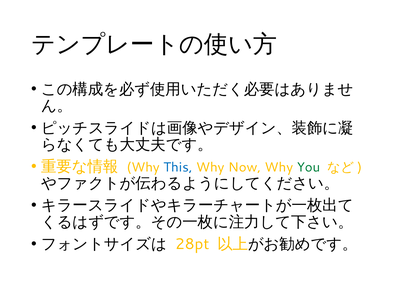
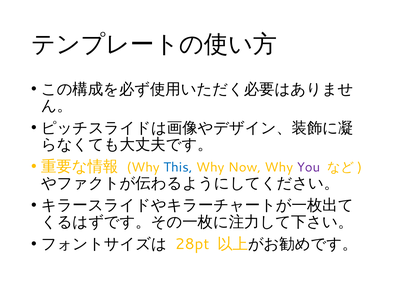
You colour: green -> purple
